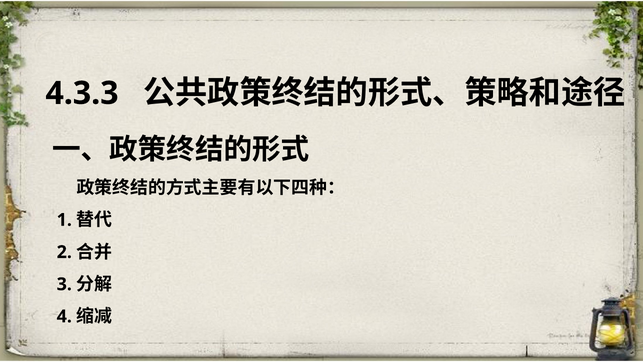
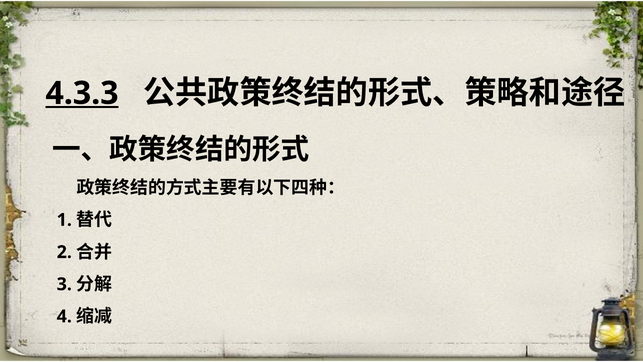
4.3.3 underline: none -> present
